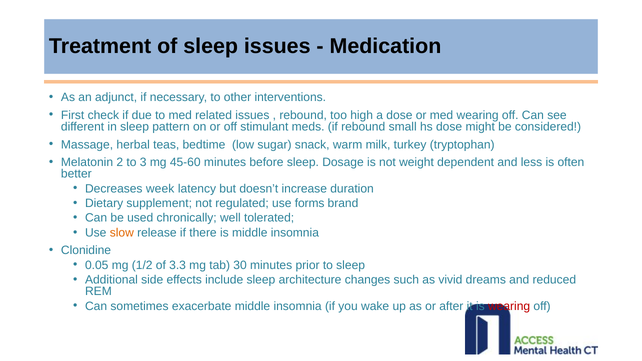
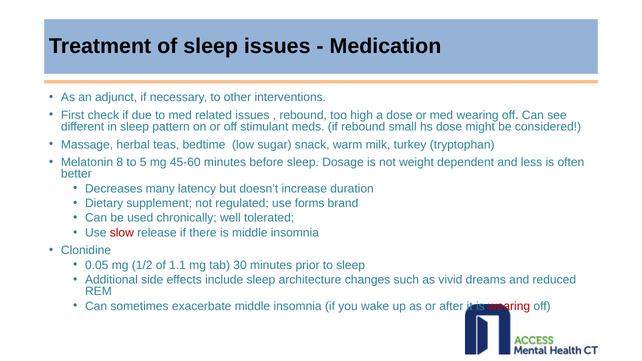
2: 2 -> 8
3: 3 -> 5
week: week -> many
slow colour: orange -> red
3.3: 3.3 -> 1.1
